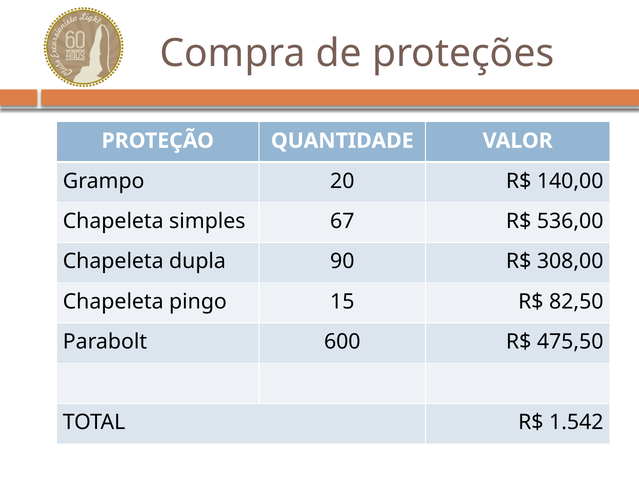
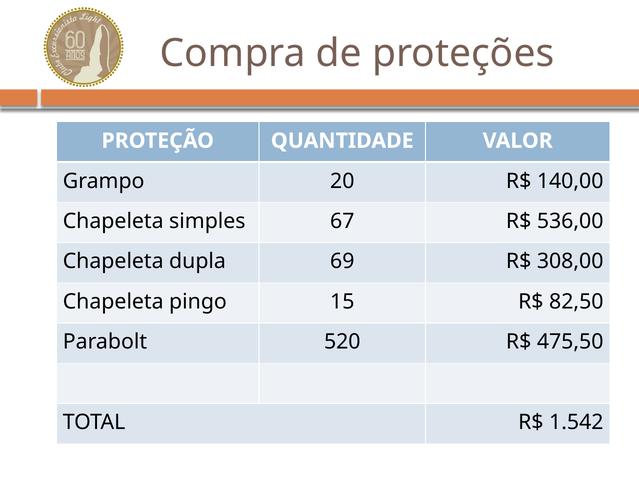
90: 90 -> 69
600: 600 -> 520
